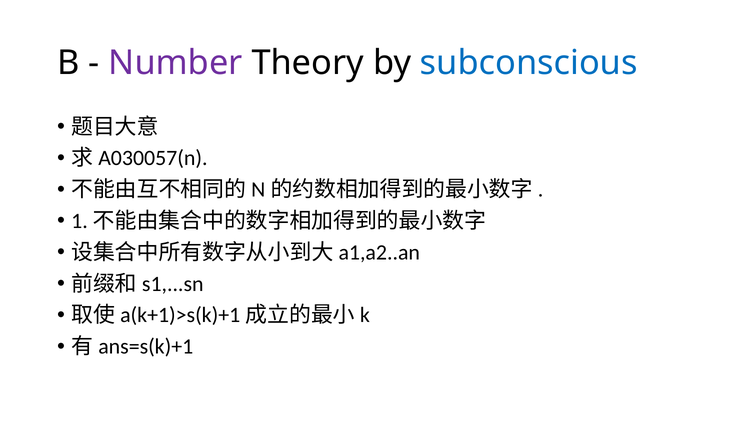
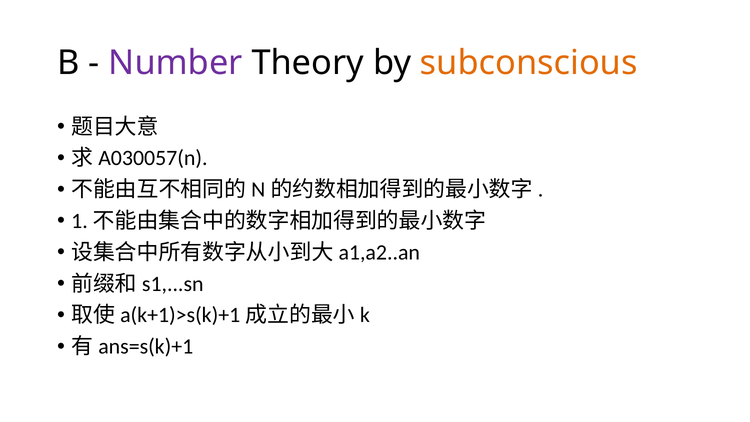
subconscious colour: blue -> orange
